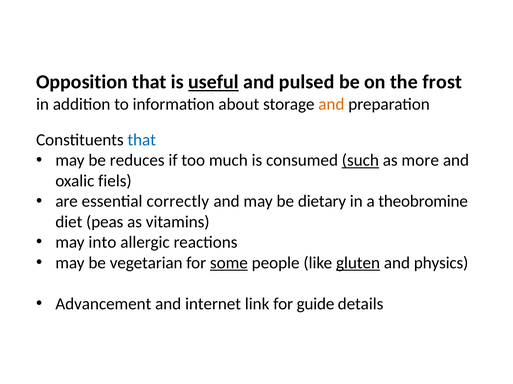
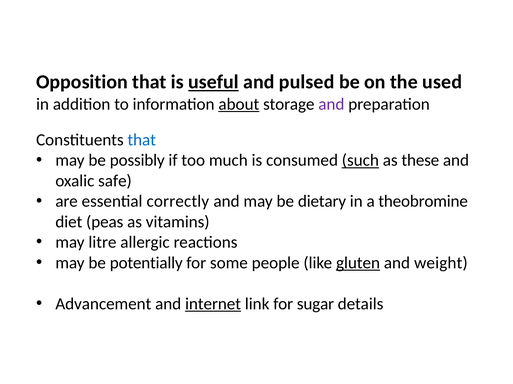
frost: frost -> used
about underline: none -> present
and at (331, 104) colour: orange -> purple
reduces: reduces -> possibly
more: more -> these
fiels: fiels -> safe
into: into -> litre
vegetarian: vegetarian -> potentially
some underline: present -> none
physics: physics -> weight
internet underline: none -> present
guide: guide -> sugar
